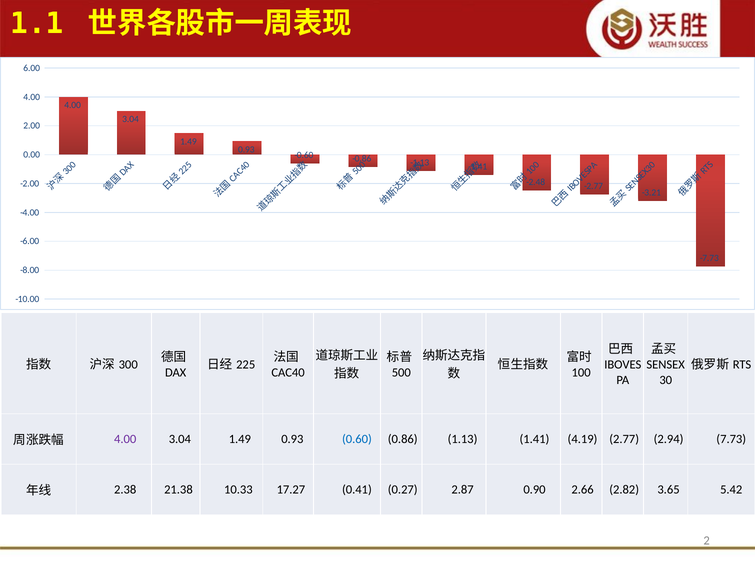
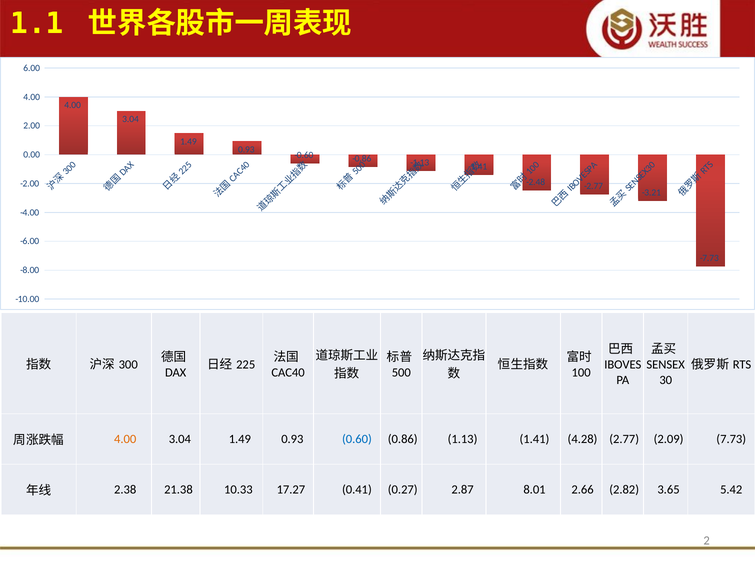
4.00 at (125, 439) colour: purple -> orange
4.19: 4.19 -> 4.28
2.94: 2.94 -> 2.09
0.90: 0.90 -> 8.01
